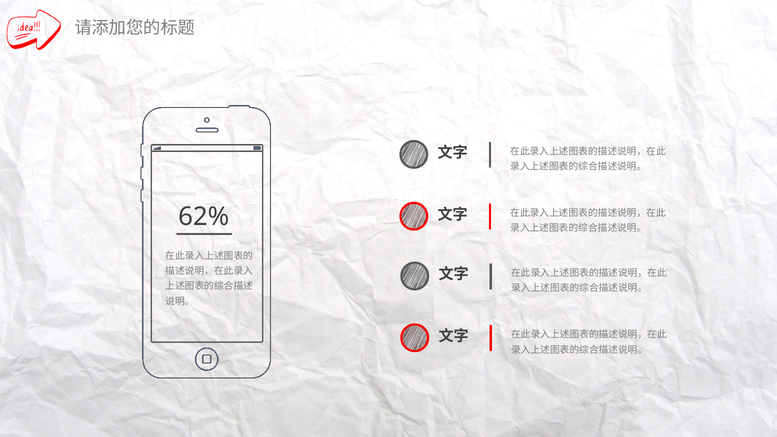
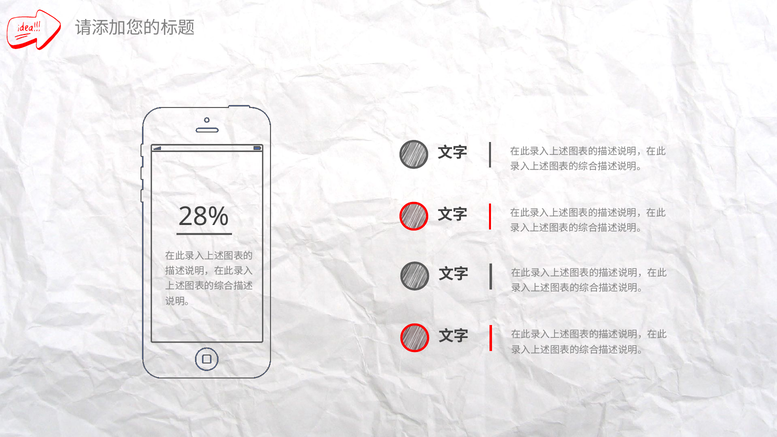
62%: 62% -> 28%
